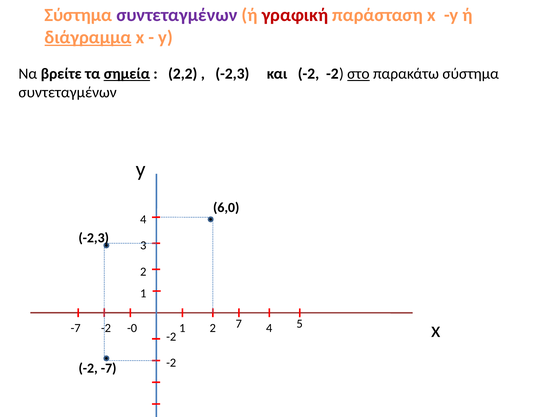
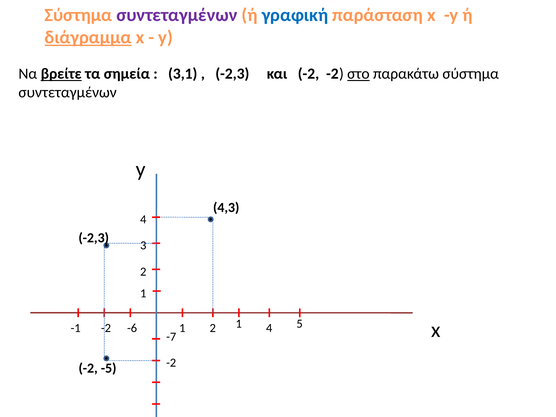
γραφική colour: red -> blue
βρείτε underline: none -> present
σημεία underline: present -> none
2,2: 2,2 -> 3,1
6,0: 6,0 -> 4,3
-7 at (76, 328): -7 -> -1
-0: -0 -> -6
2 7: 7 -> 1
-2 at (171, 337): -2 -> -7
-7 at (109, 368): -7 -> -5
